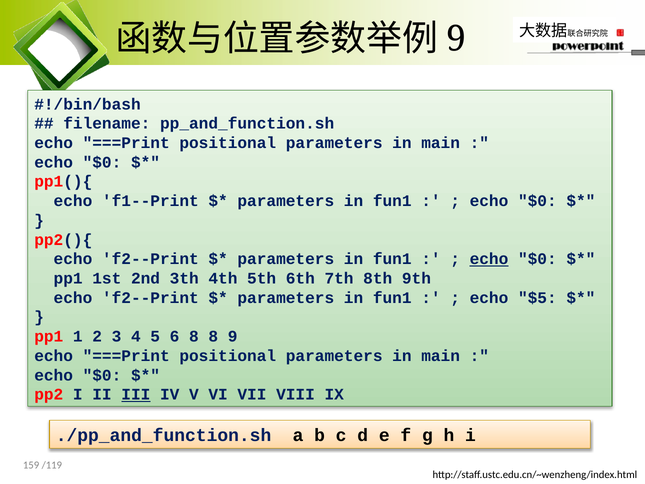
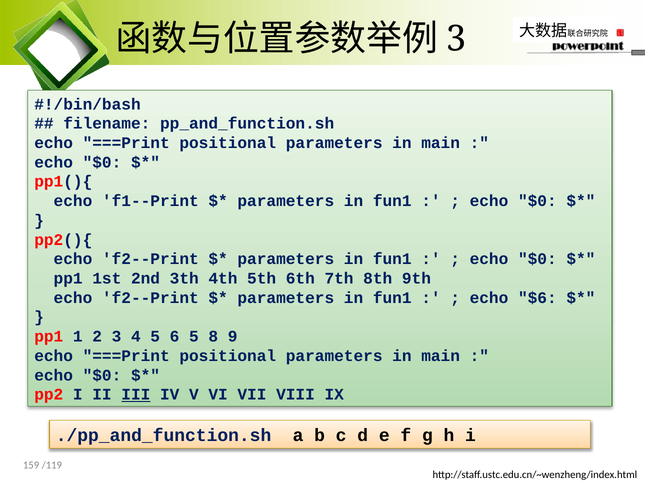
9 at (456, 39): 9 -> 3
echo at (489, 259) underline: present -> none
$5: $5 -> $6
6 8: 8 -> 5
